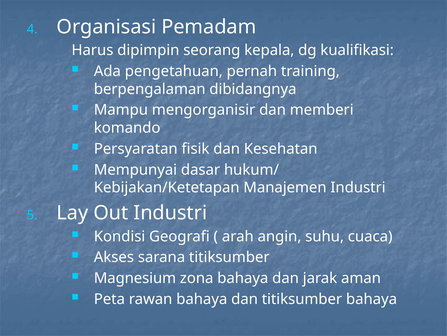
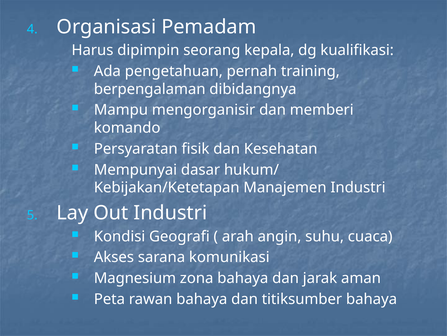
sarana titiksumber: titiksumber -> komunikasi
